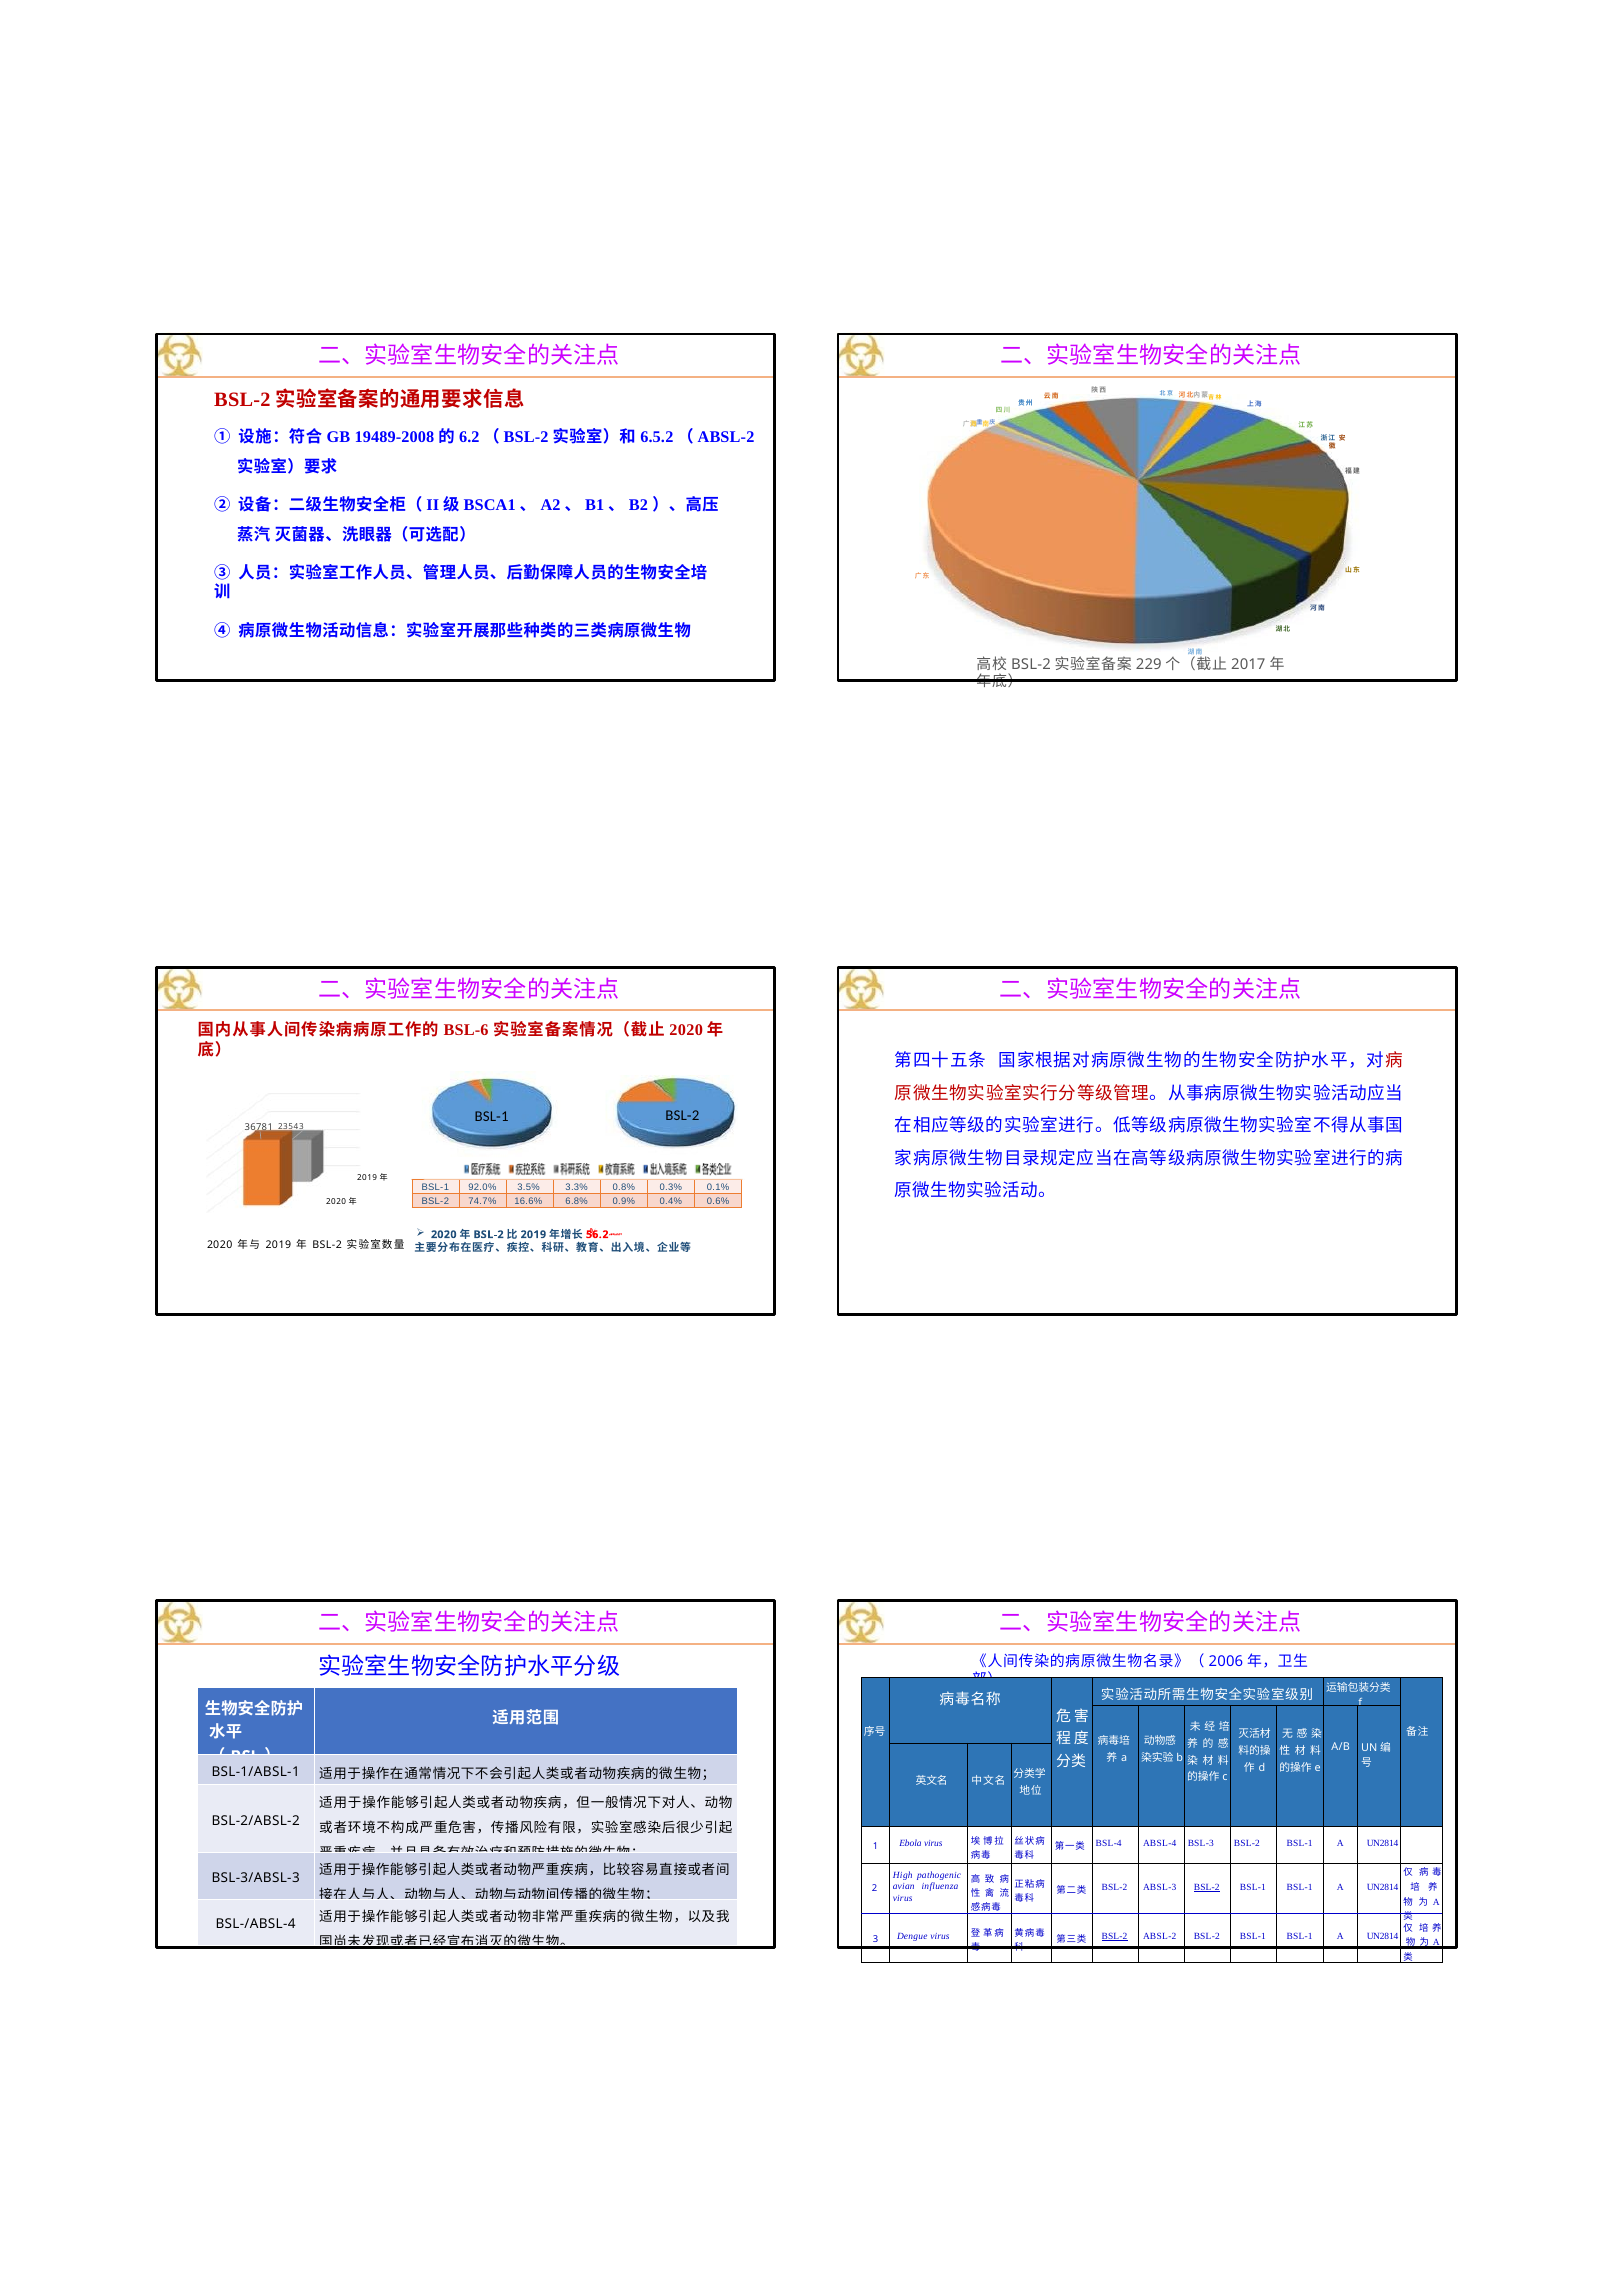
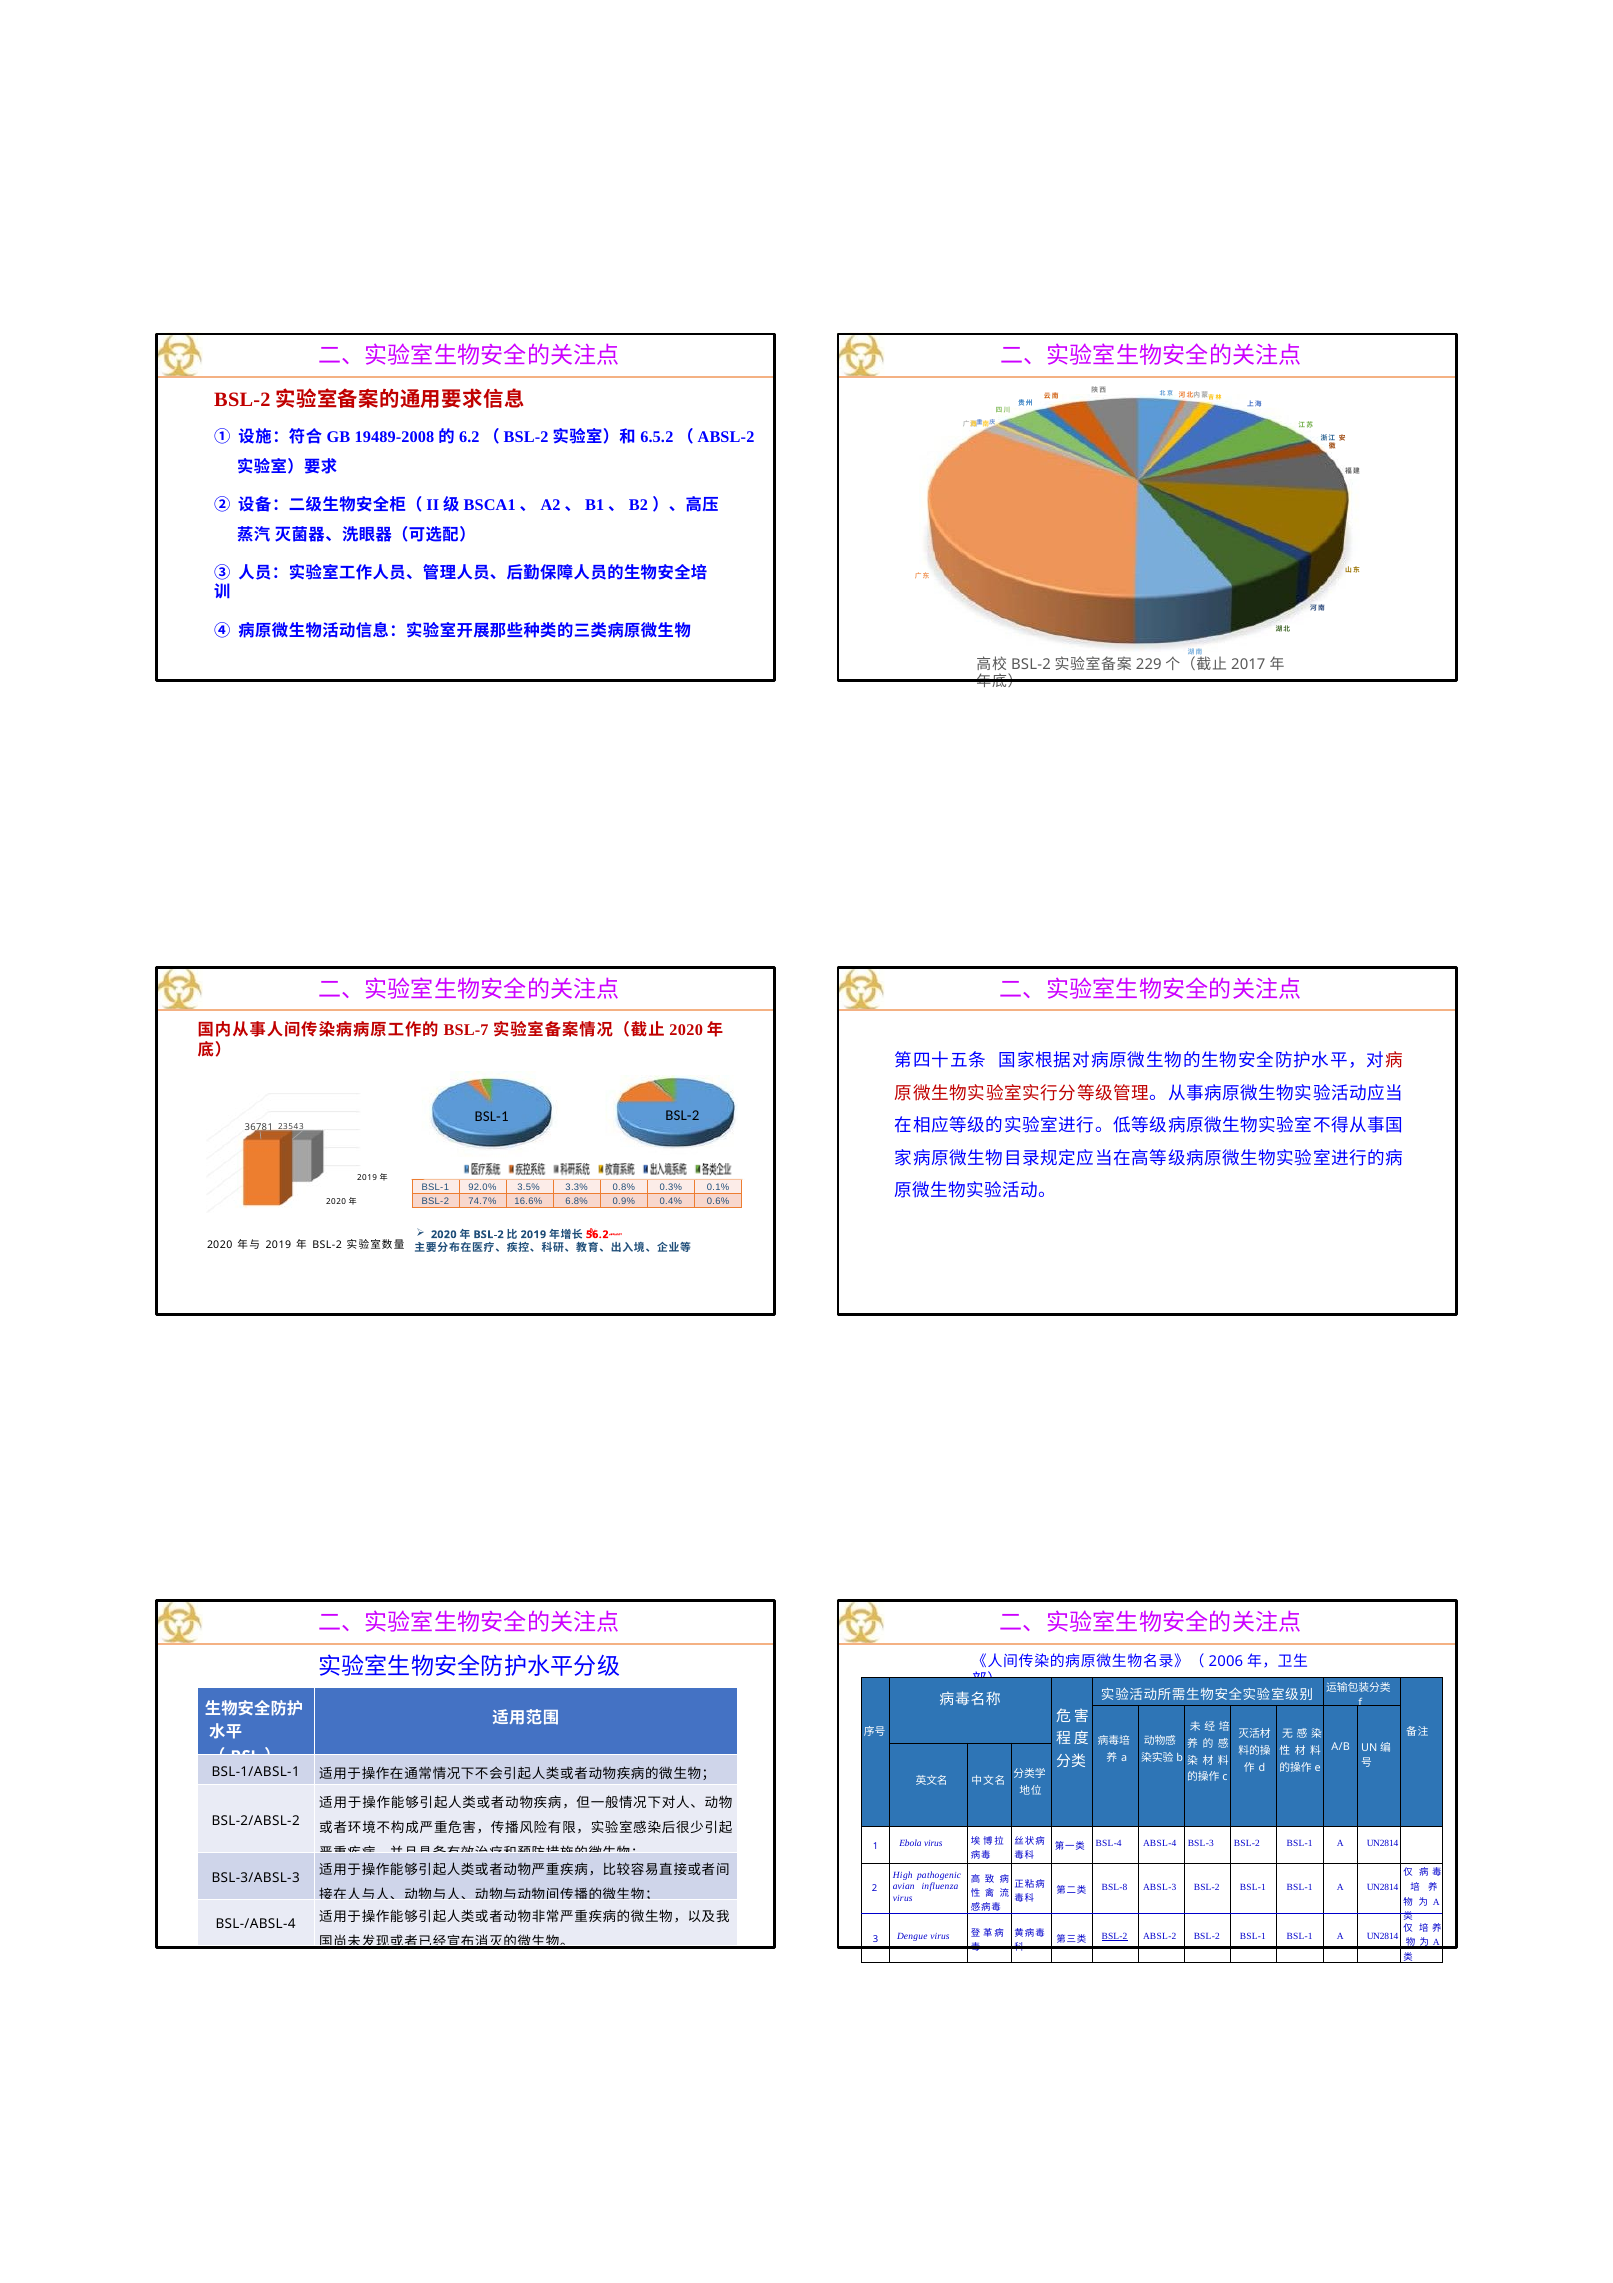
BSL-6: BSL-6 -> BSL-7
BSL-2 at (1115, 1887): BSL-2 -> BSL-8
BSL-2 at (1207, 1887) underline: present -> none
